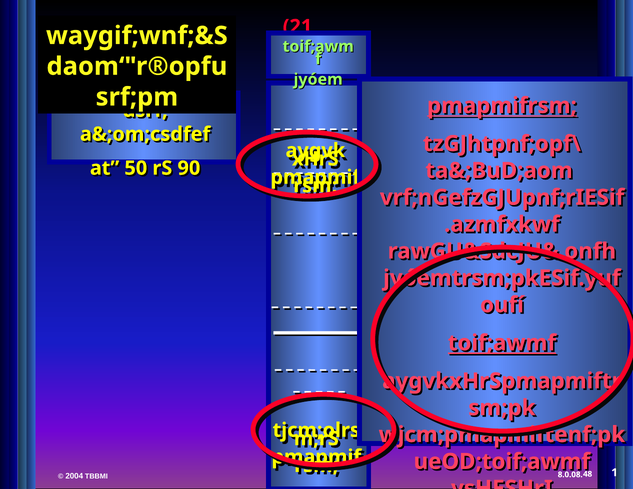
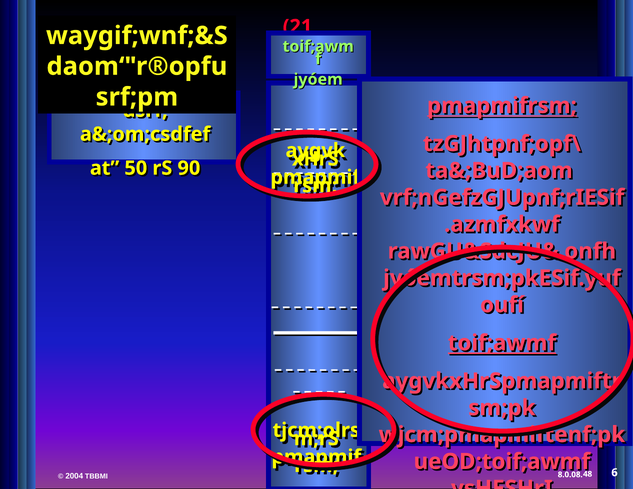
1: 1 -> 6
